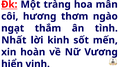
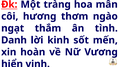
Nhất: Nhất -> Danh
